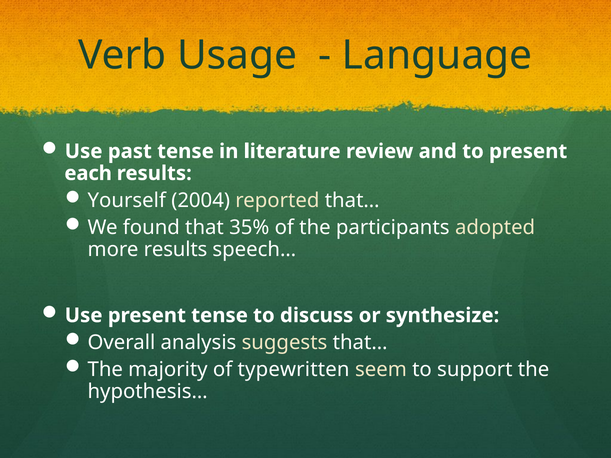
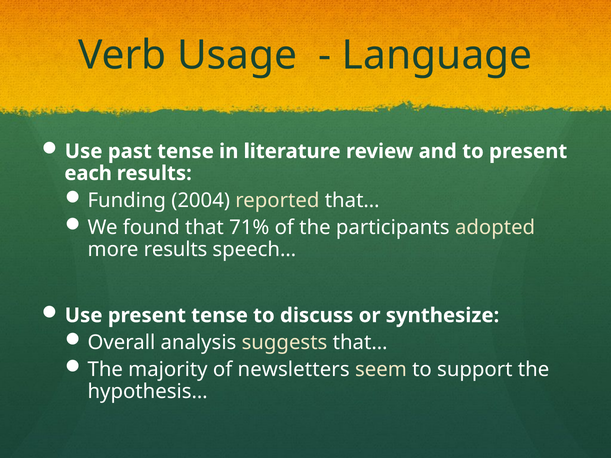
Yourself: Yourself -> Funding
35%: 35% -> 71%
typewritten: typewritten -> newsletters
